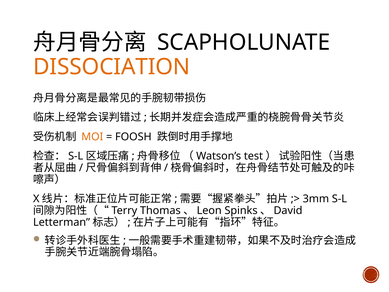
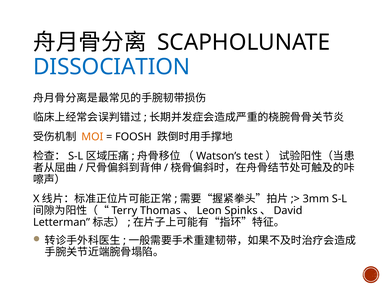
DISSOCIATION colour: orange -> blue
